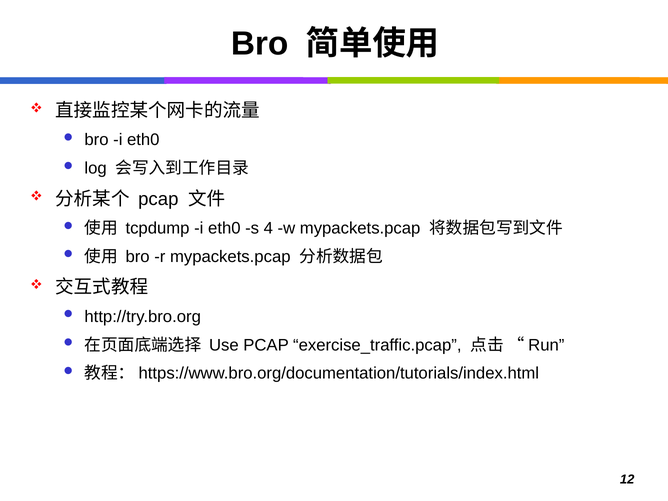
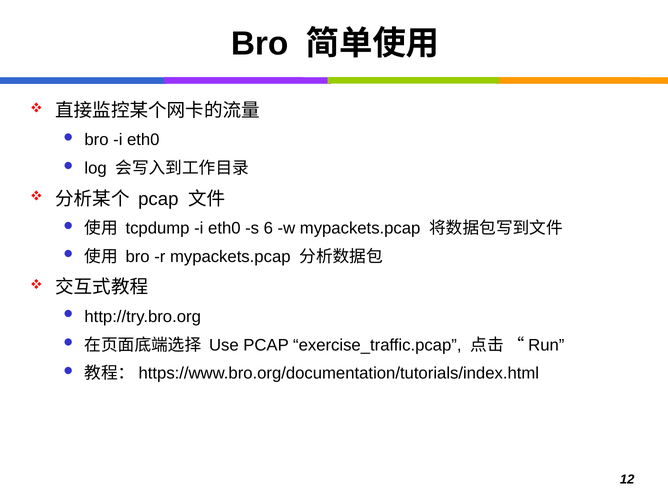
4: 4 -> 6
